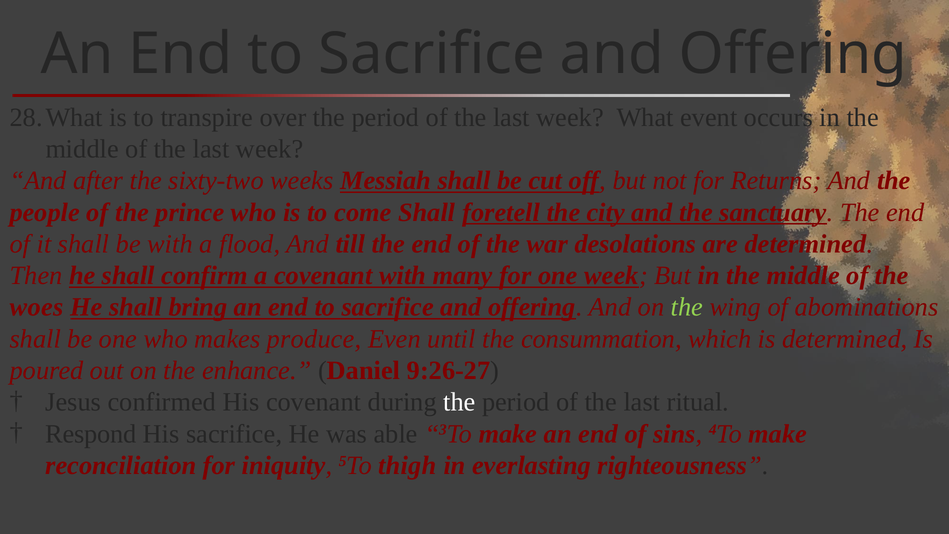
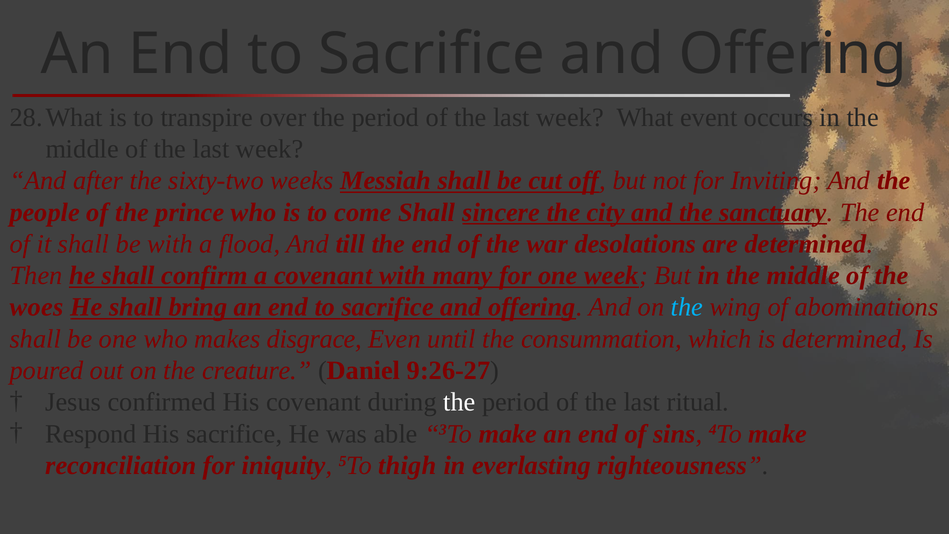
Returns: Returns -> Inviting
foretell: foretell -> sincere
the at (687, 307) colour: light green -> light blue
produce: produce -> disgrace
enhance: enhance -> creature
